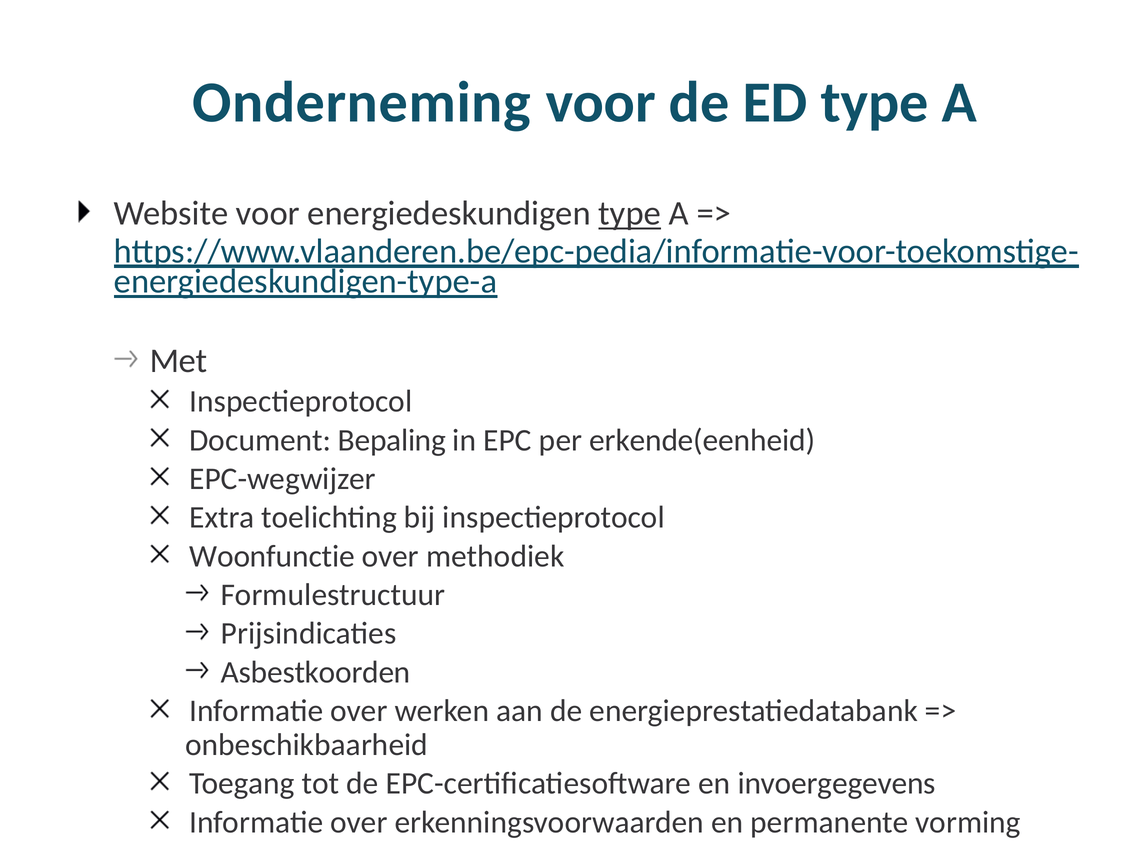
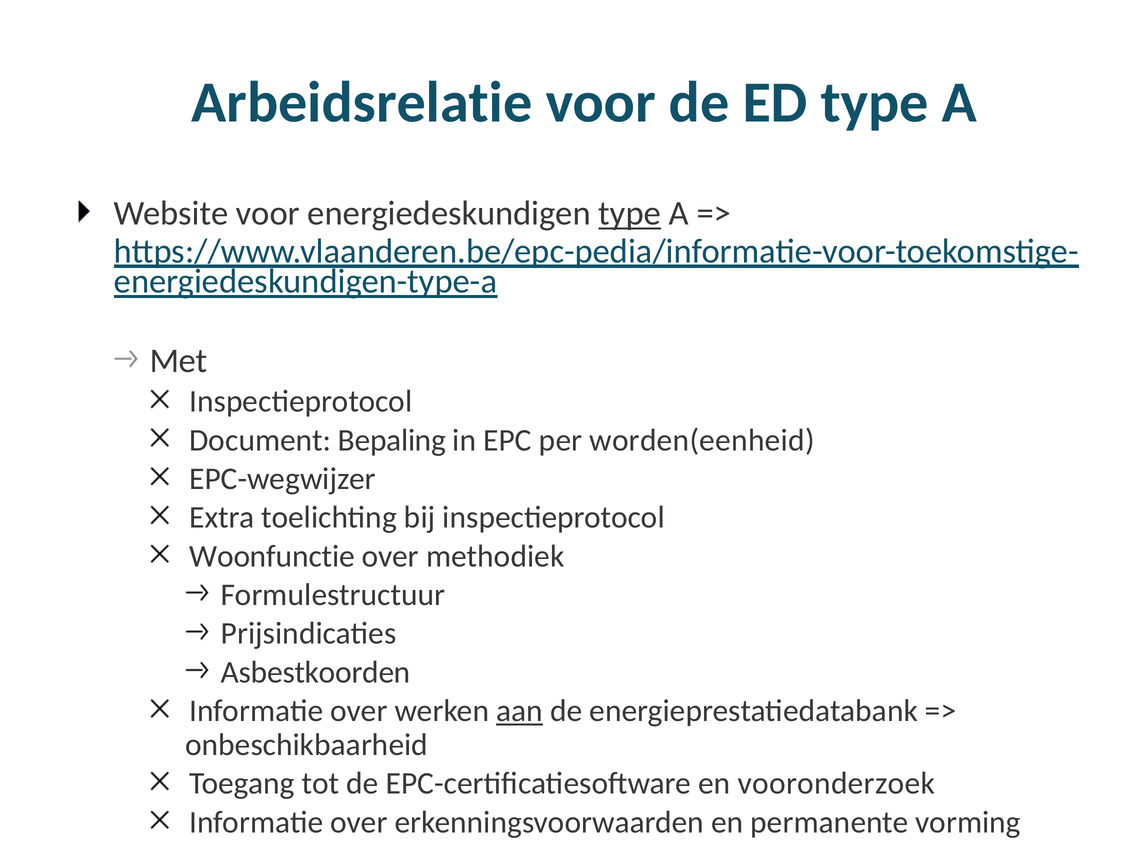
Onderneming: Onderneming -> Arbeidsrelatie
erkende(eenheid: erkende(eenheid -> worden(eenheid
aan underline: none -> present
invoergegevens: invoergegevens -> vooronderzoek
